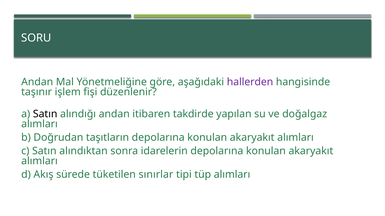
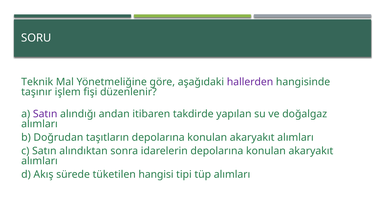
Andan at (37, 82): Andan -> Teknik
Satın at (45, 114) colour: black -> purple
sınırlar: sınırlar -> hangisi
